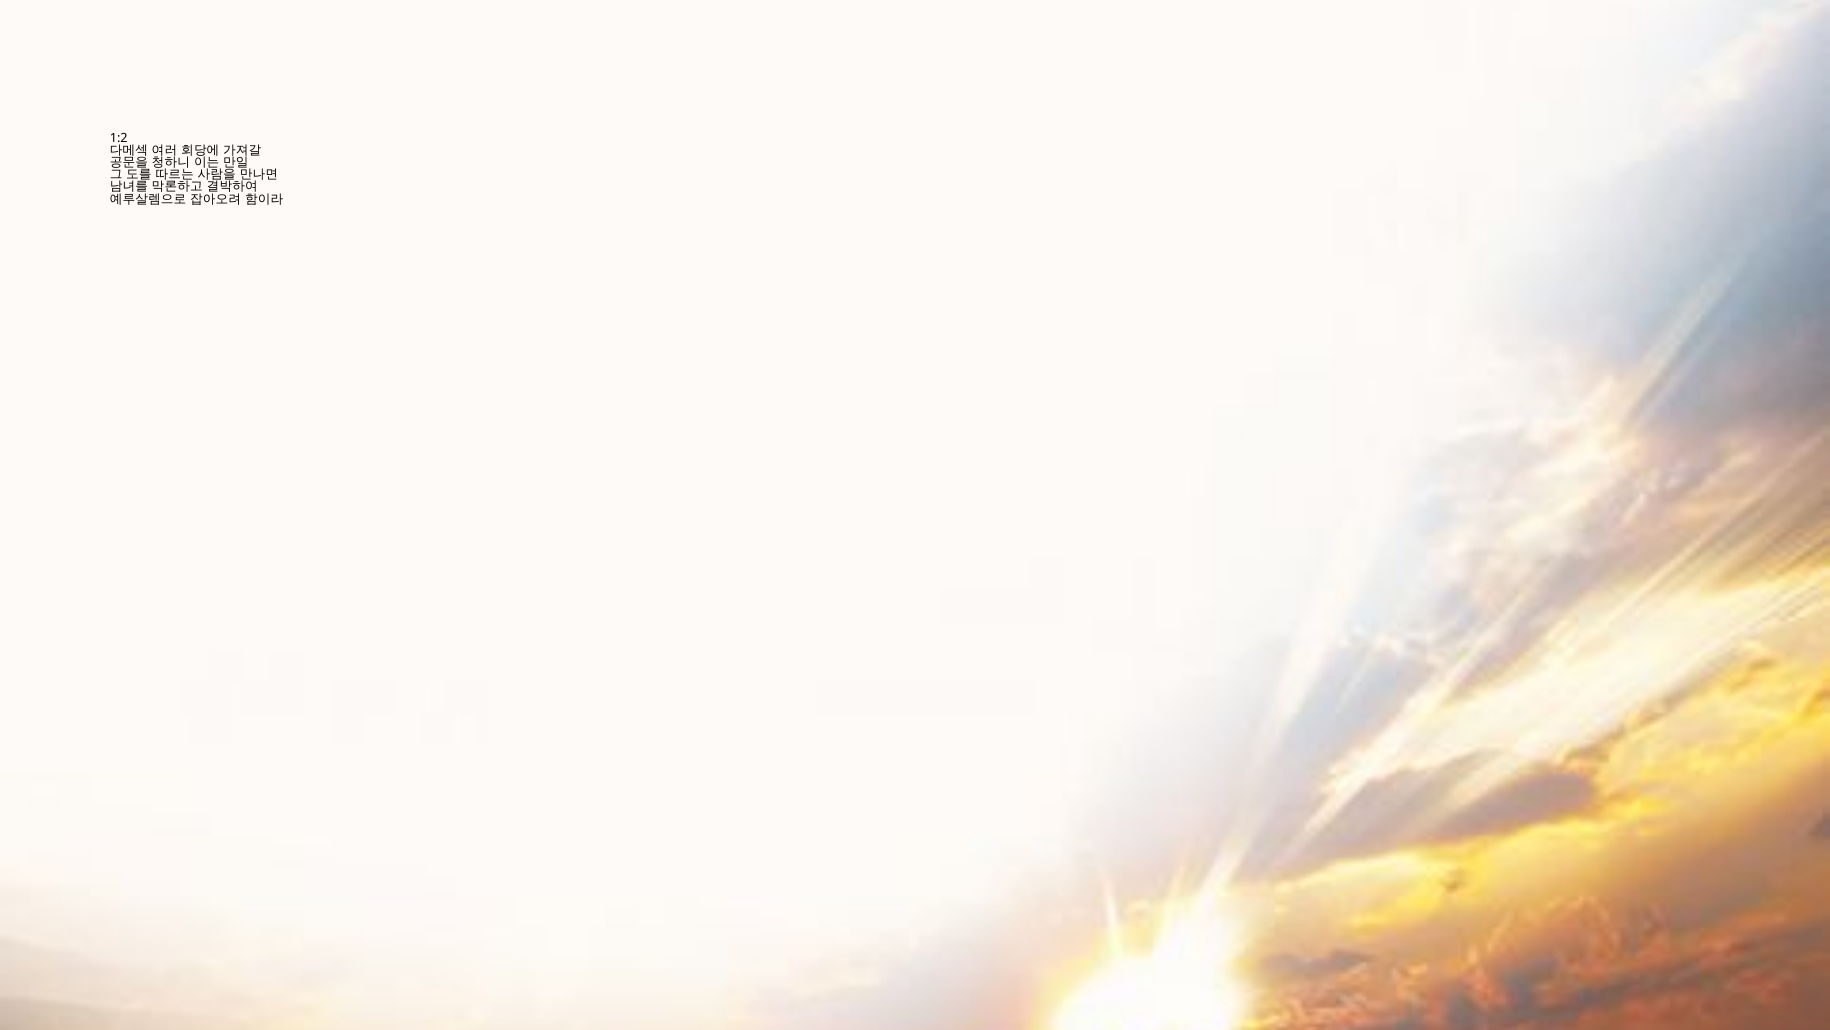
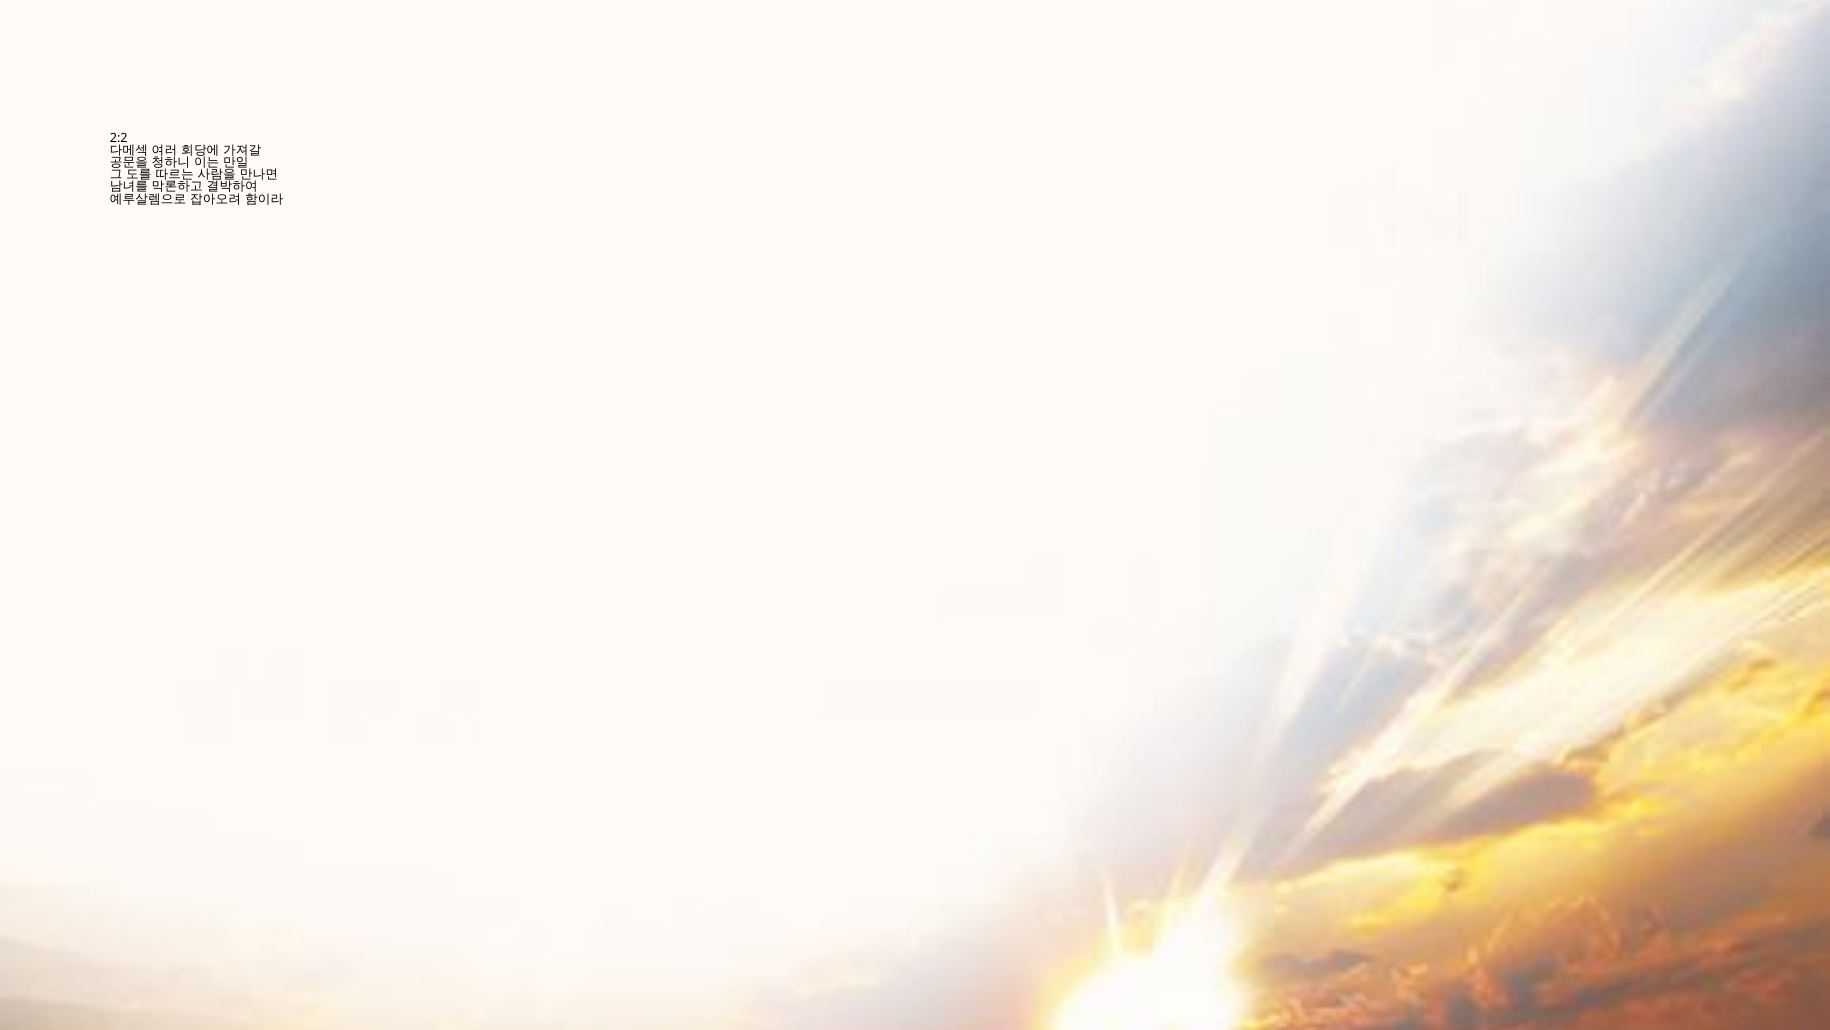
1:2: 1:2 -> 2:2
